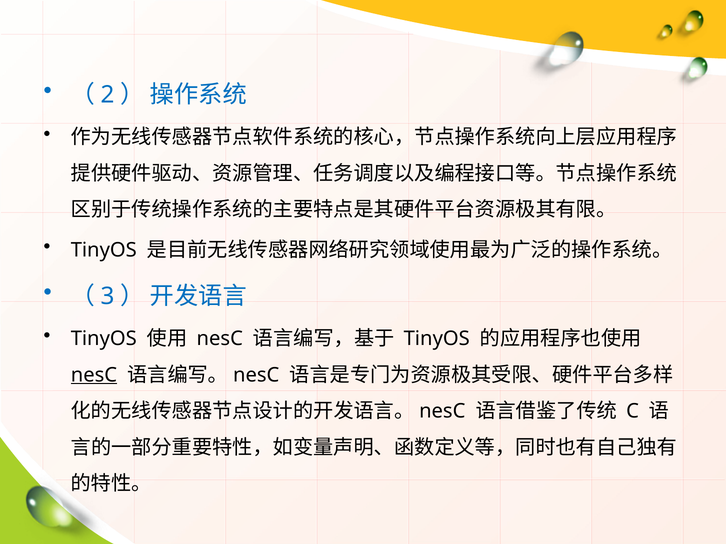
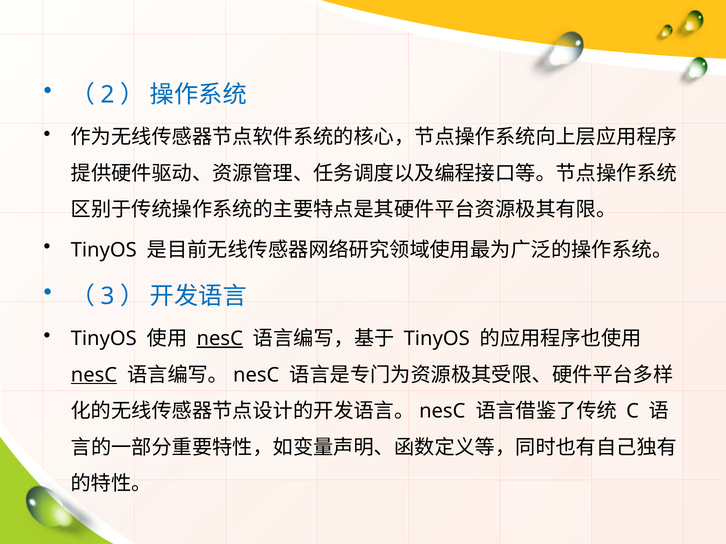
nesC at (220, 339) underline: none -> present
